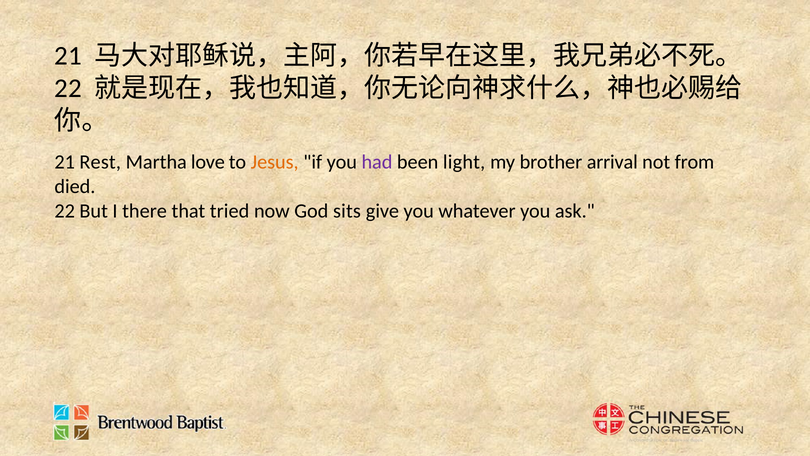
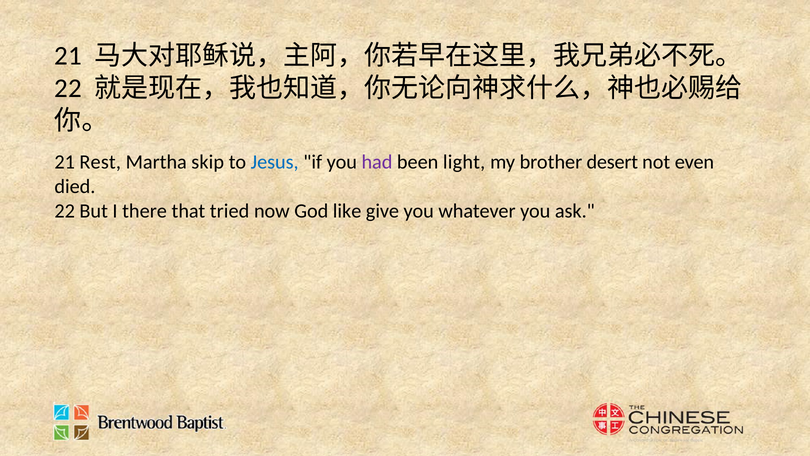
love: love -> skip
Jesus colour: orange -> blue
arrival: arrival -> desert
from: from -> even
sits: sits -> like
